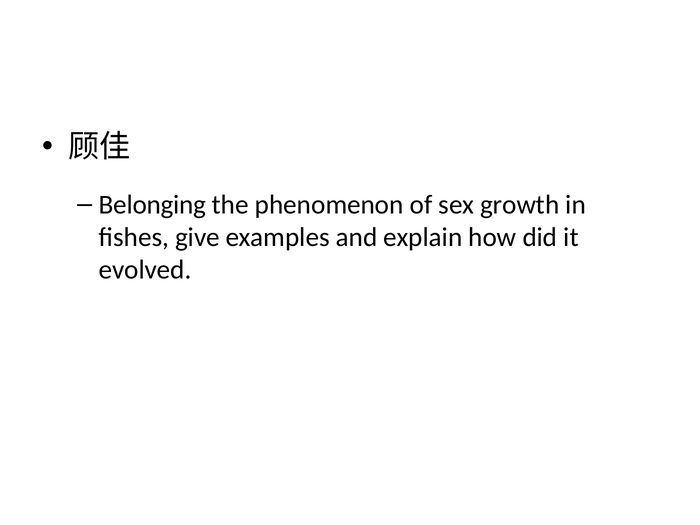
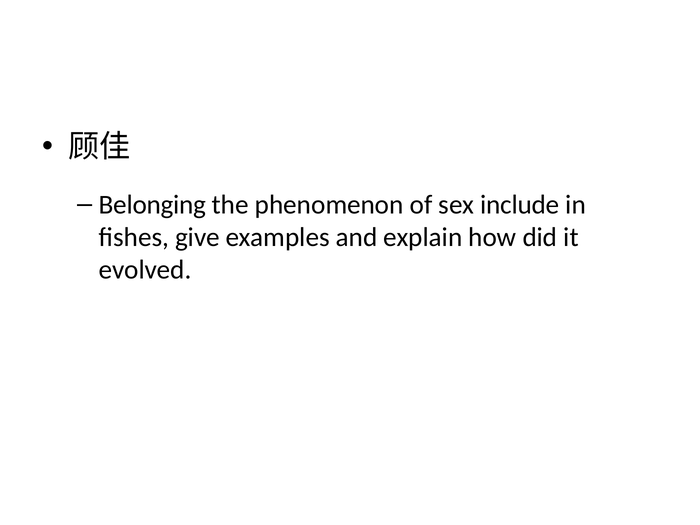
growth: growth -> include
